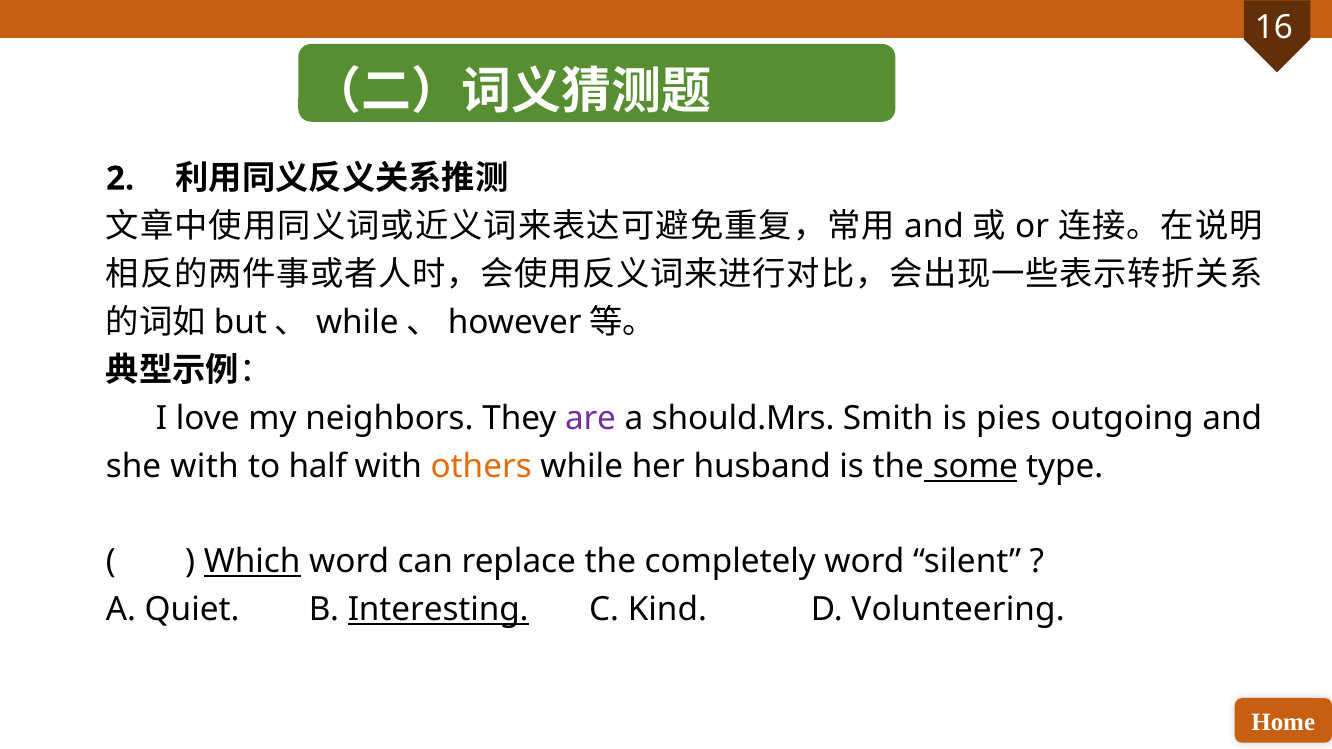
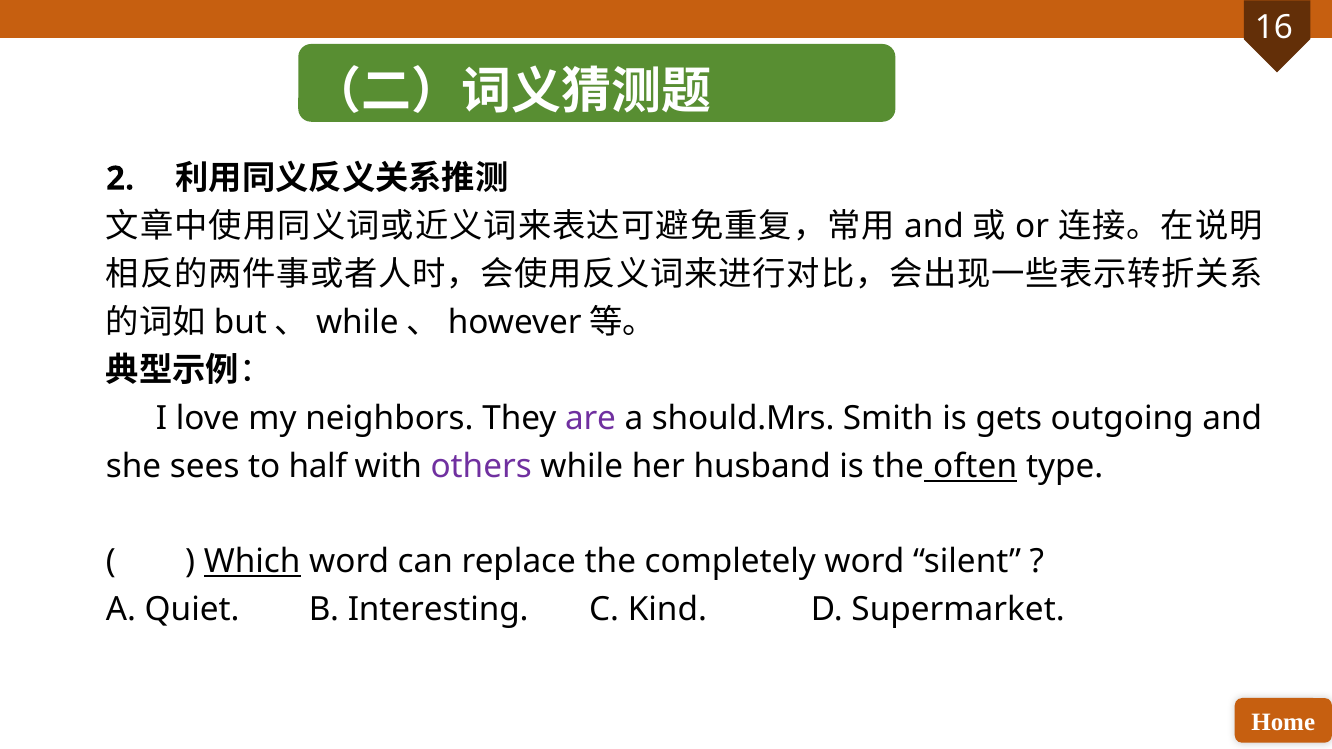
pies: pies -> gets
she with: with -> sees
others colour: orange -> purple
some: some -> often
Interesting underline: present -> none
Volunteering: Volunteering -> Supermarket
